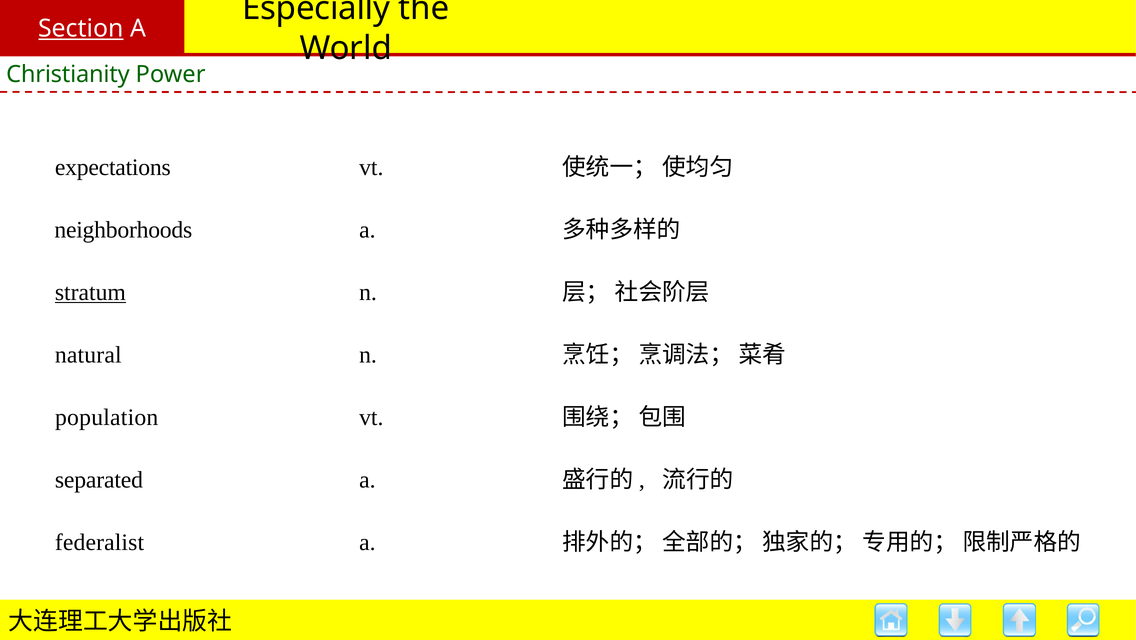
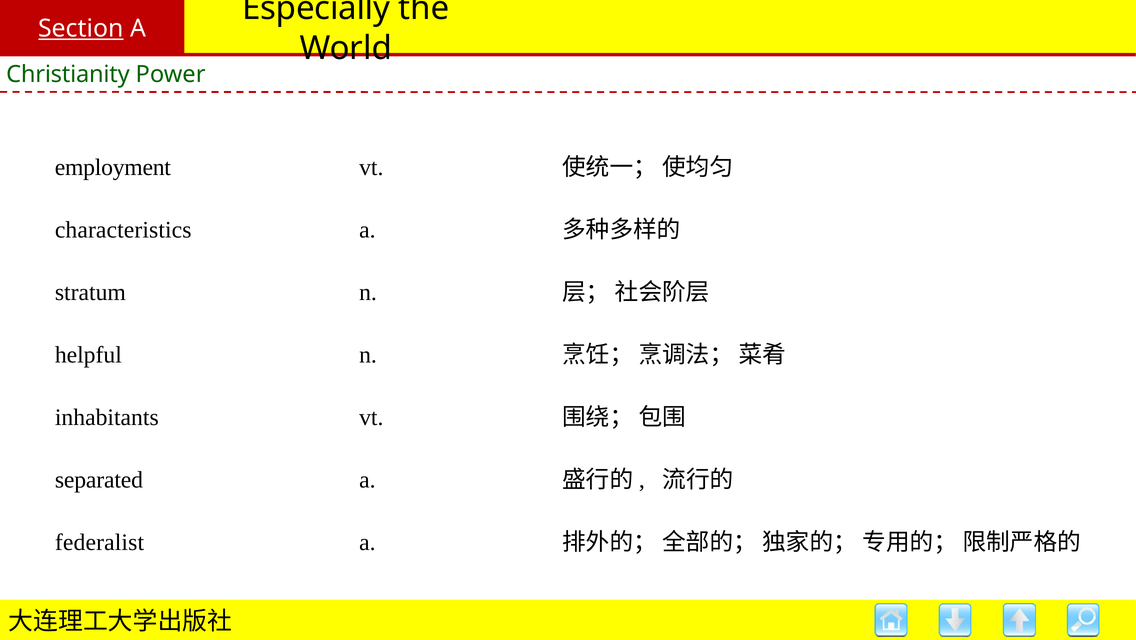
expectations: expectations -> employment
neighborhoods: neighborhoods -> characteristics
stratum underline: present -> none
natural: natural -> helpful
population: population -> inhabitants
